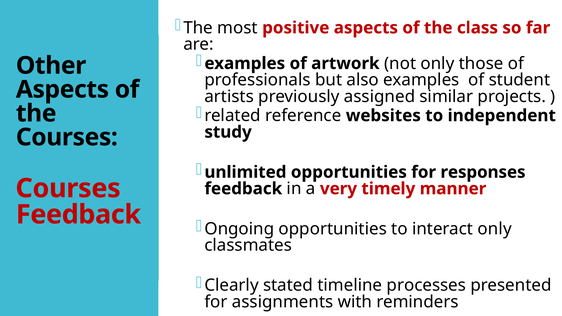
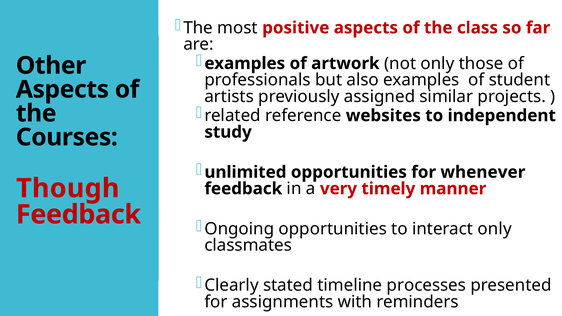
responses: responses -> whenever
Courses at (68, 188): Courses -> Though
